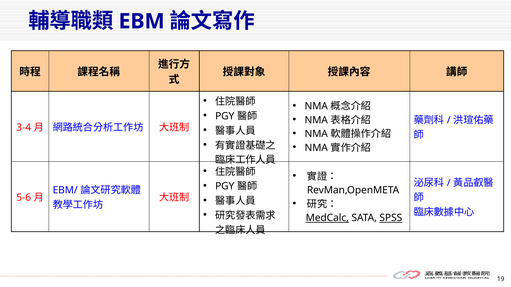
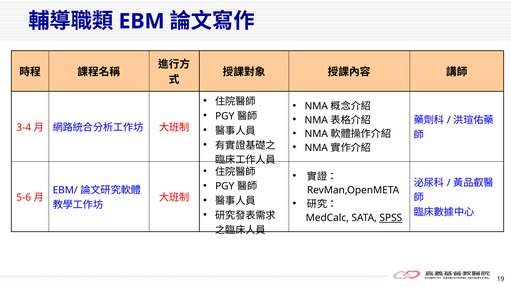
MedCalc underline: present -> none
